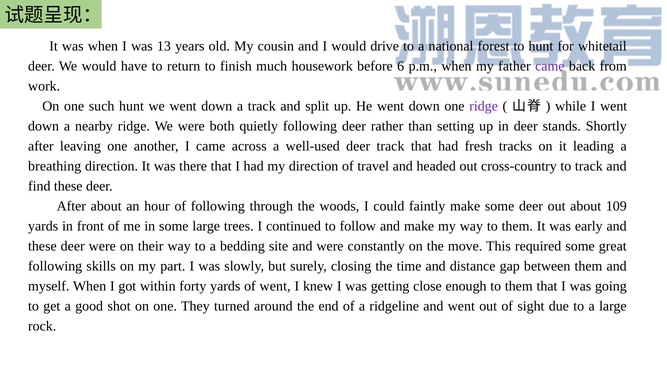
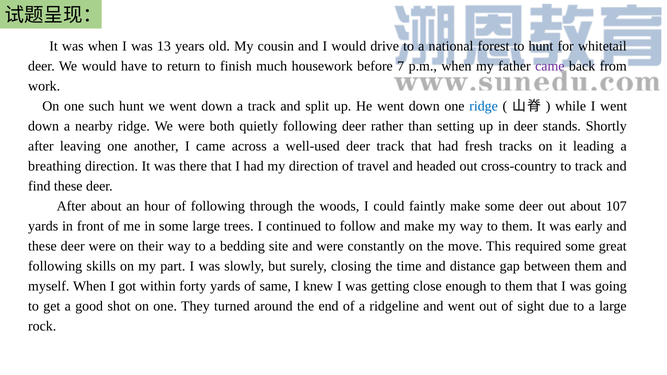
6: 6 -> 7
ridge at (484, 106) colour: purple -> blue
109: 109 -> 107
of went: went -> same
